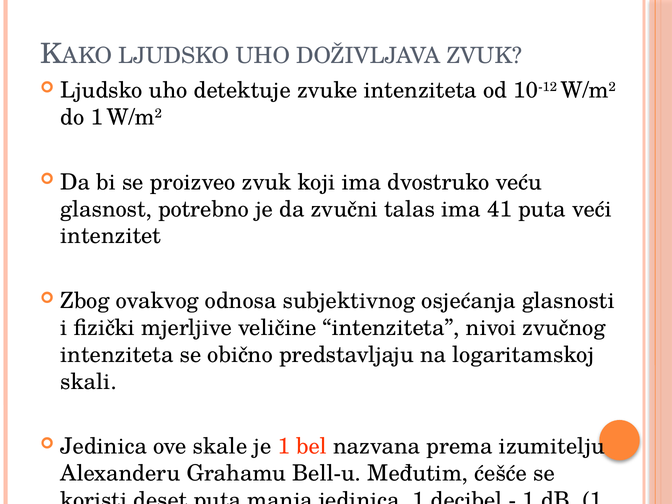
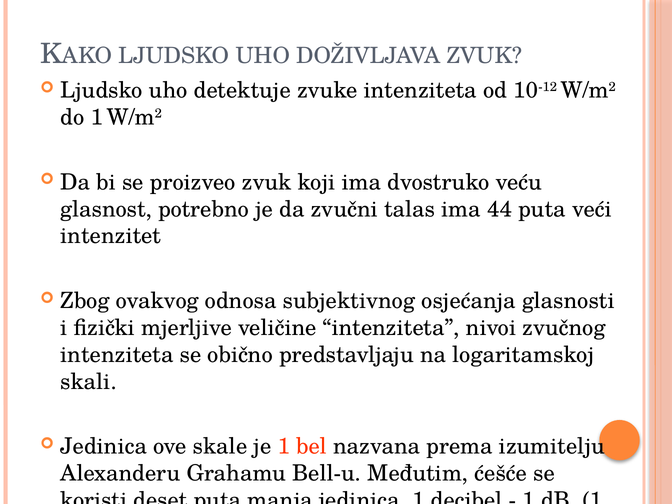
41: 41 -> 44
